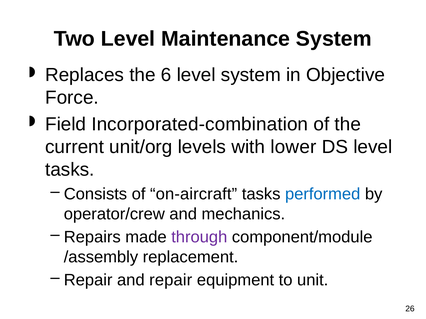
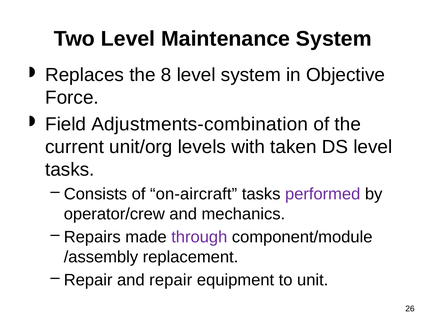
6: 6 -> 8
Incorporated-combination: Incorporated-combination -> Adjustments-combination
lower: lower -> taken
performed colour: blue -> purple
